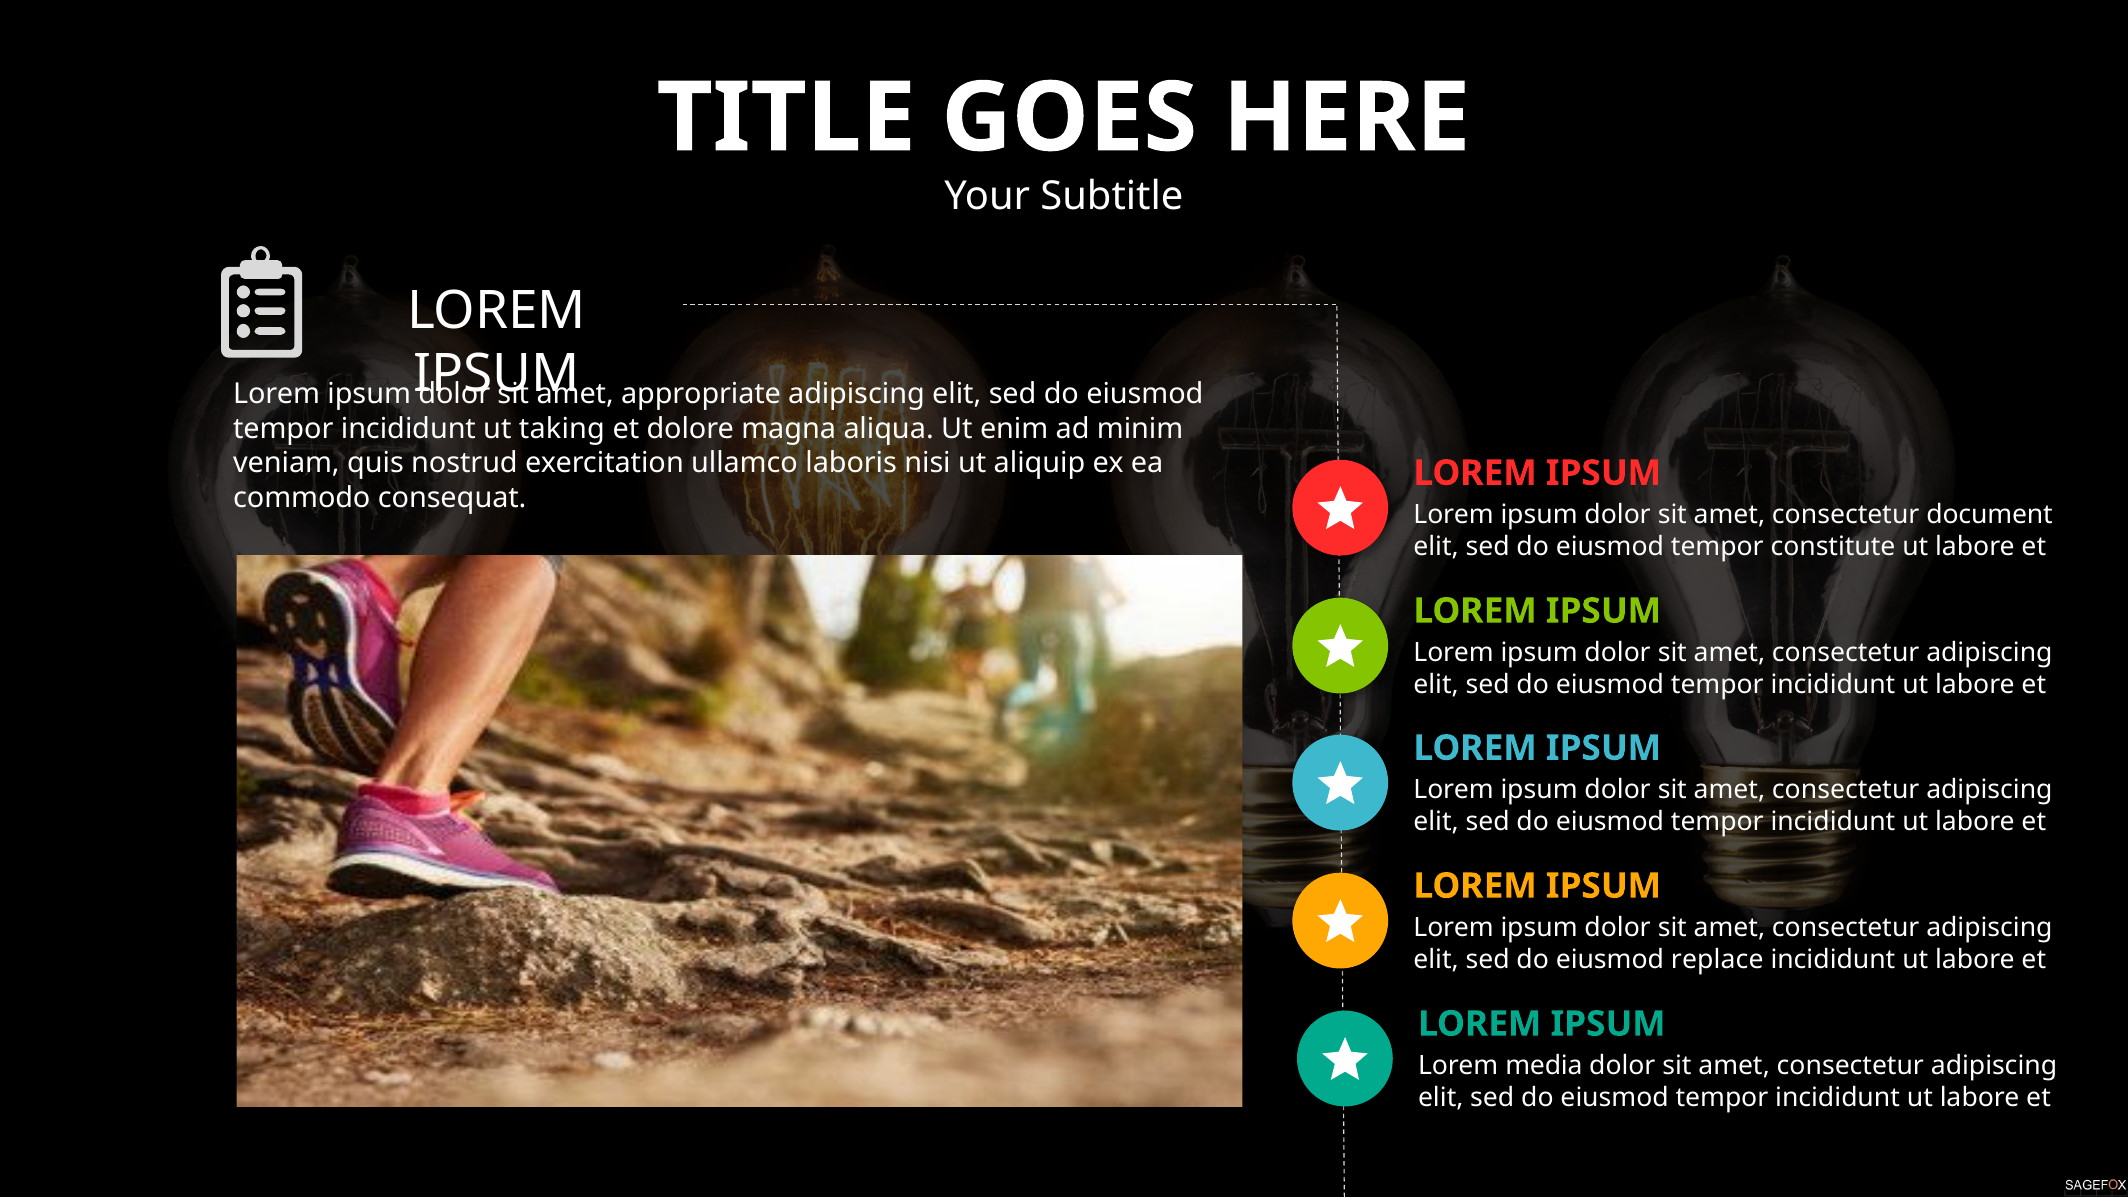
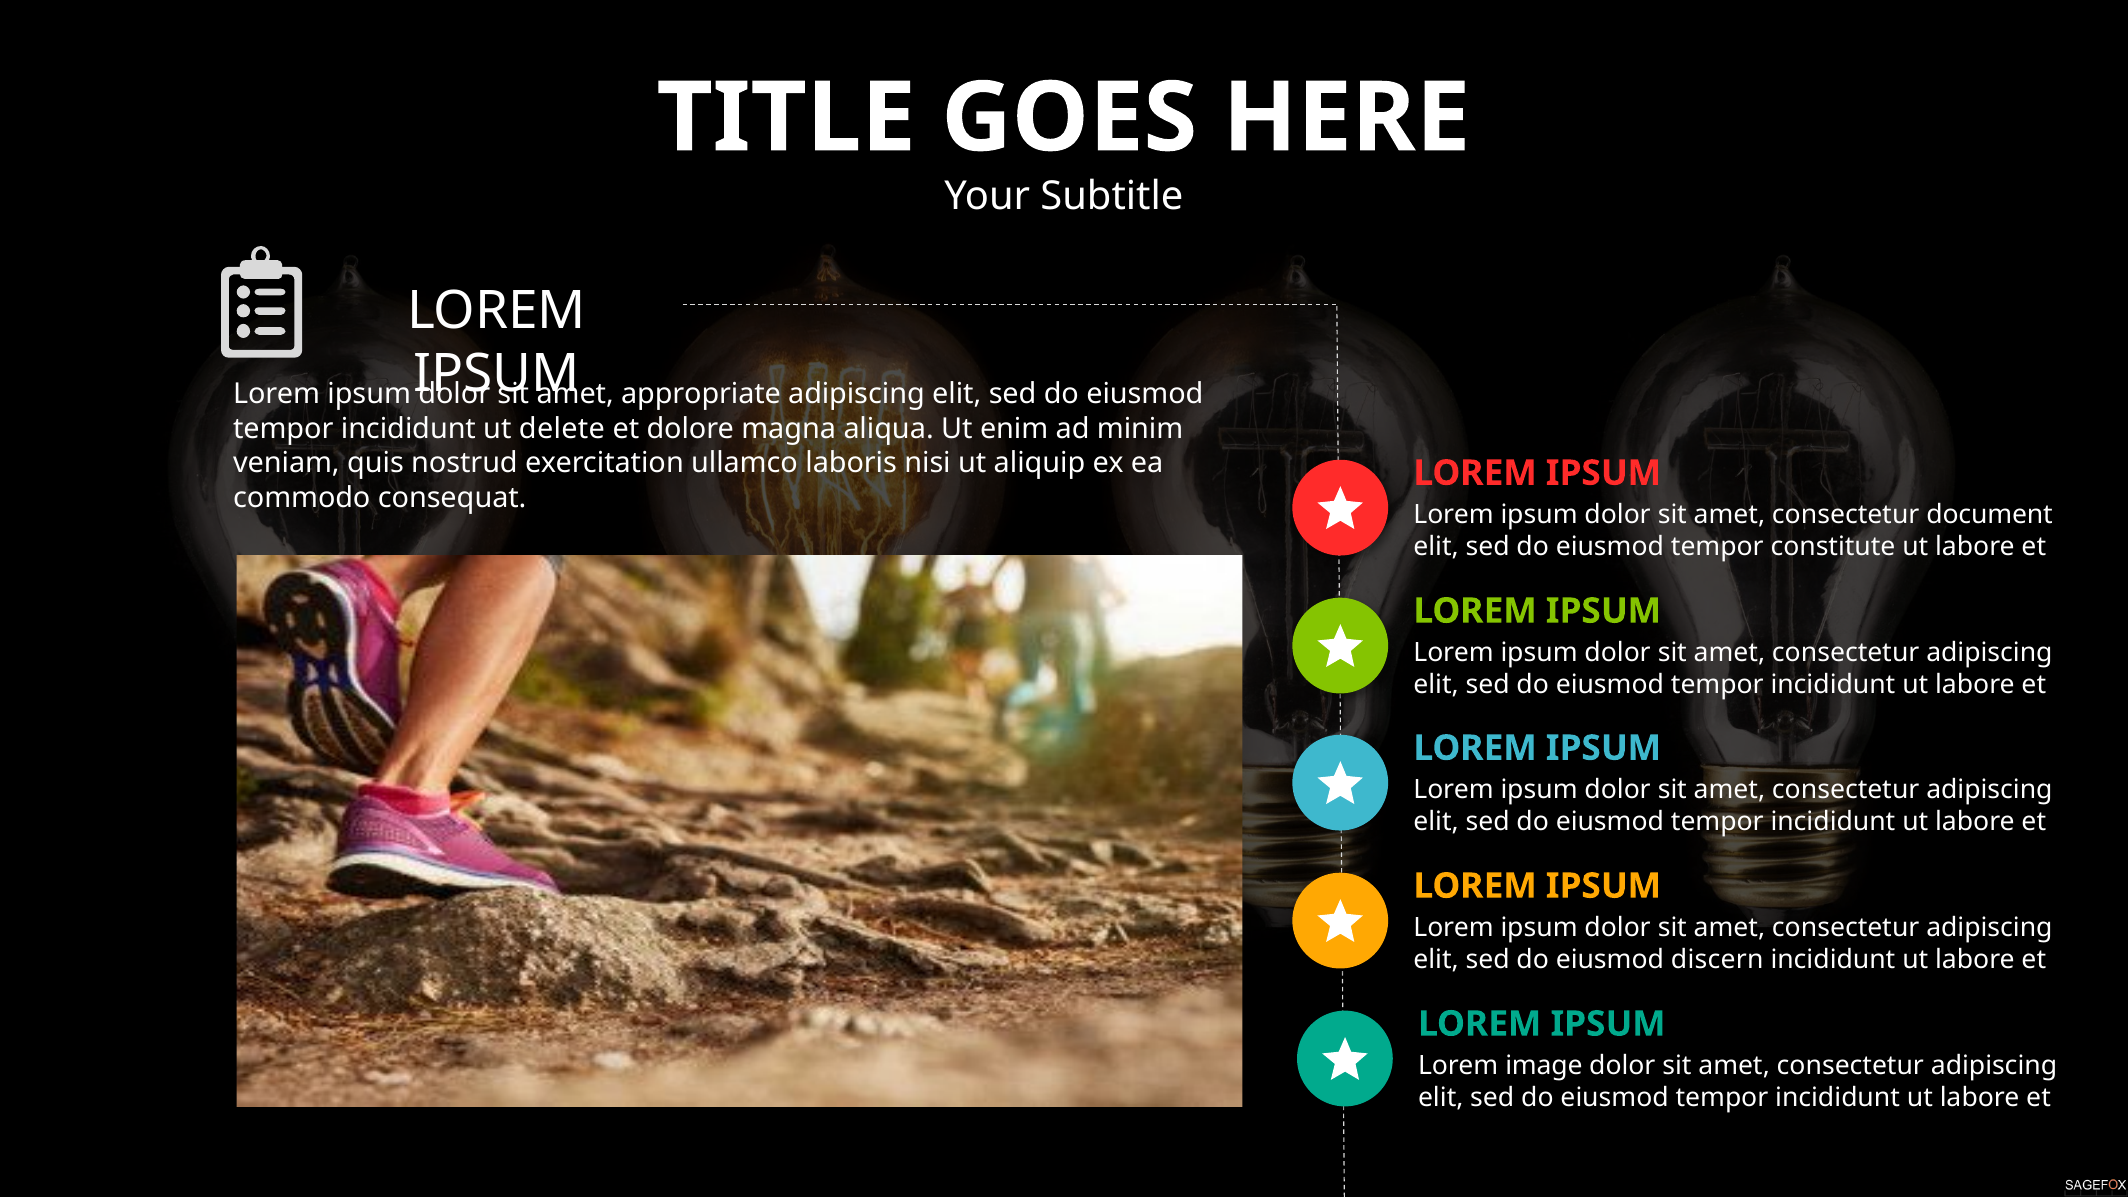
taking: taking -> delete
replace: replace -> discern
media: media -> image
